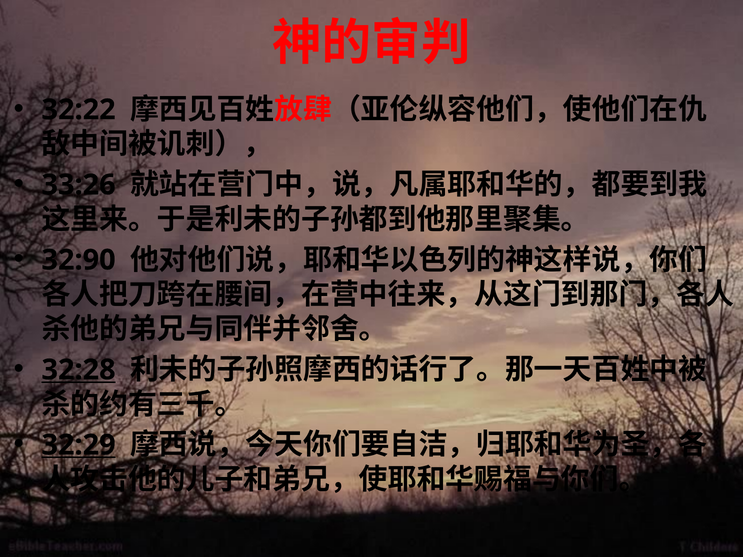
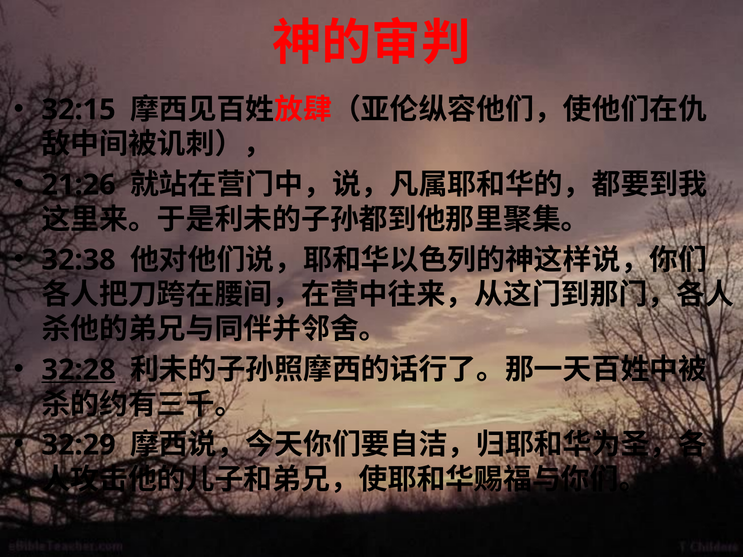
32:22: 32:22 -> 32:15
33:26: 33:26 -> 21:26
32:90: 32:90 -> 32:38
32:29 underline: present -> none
